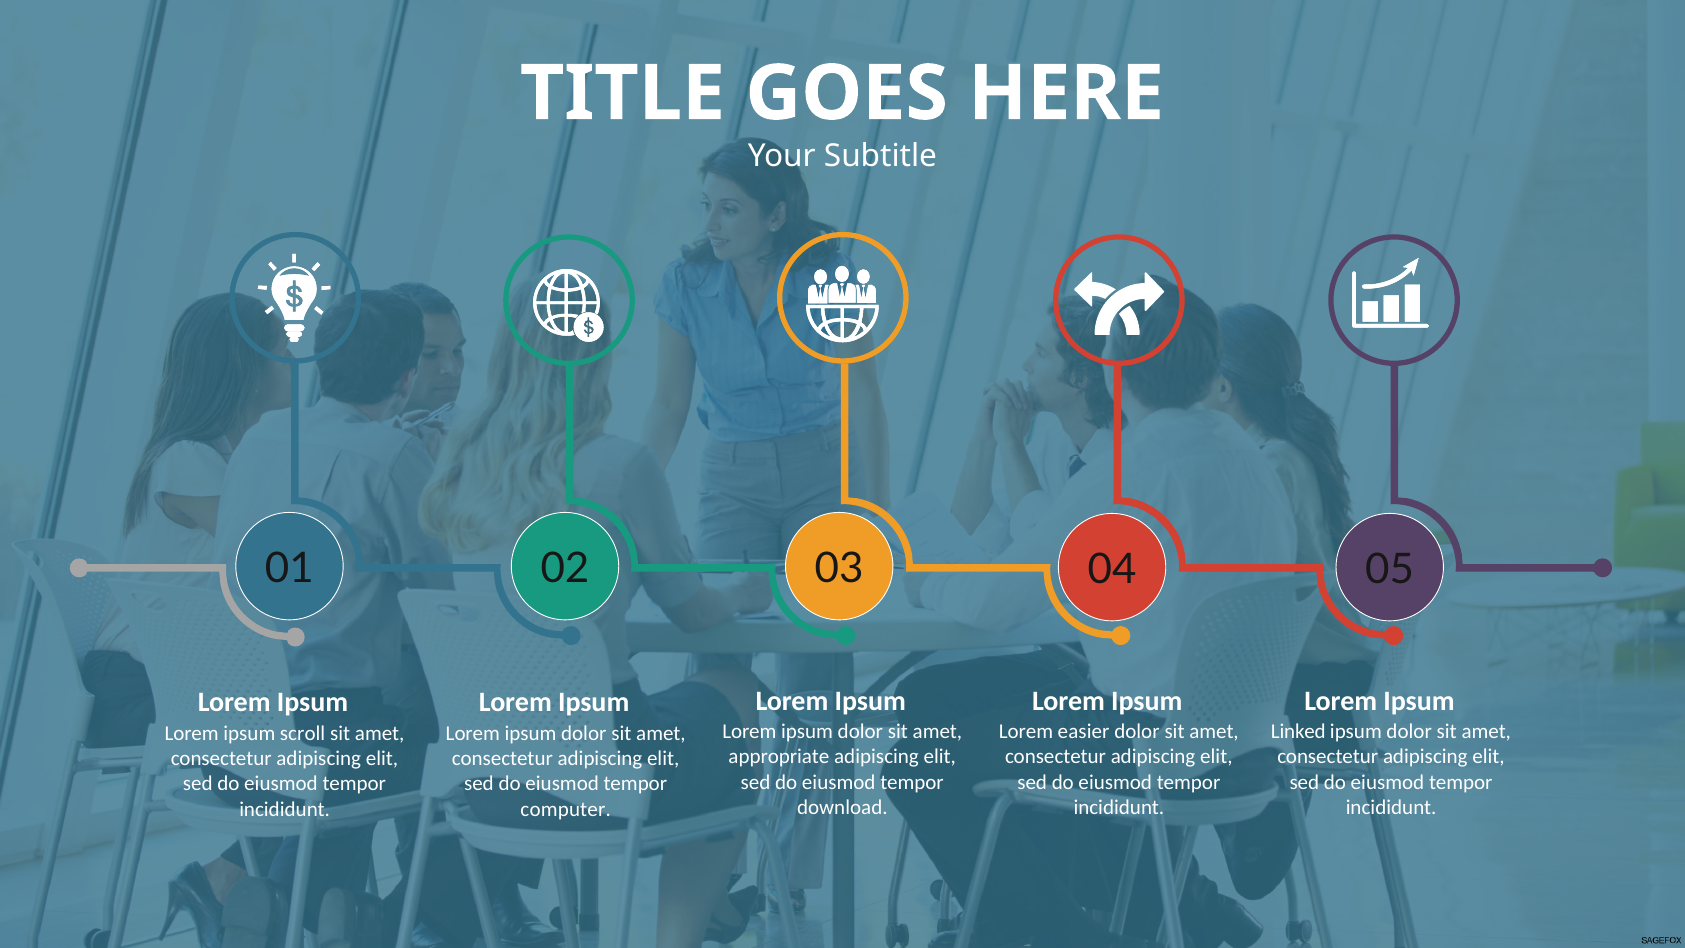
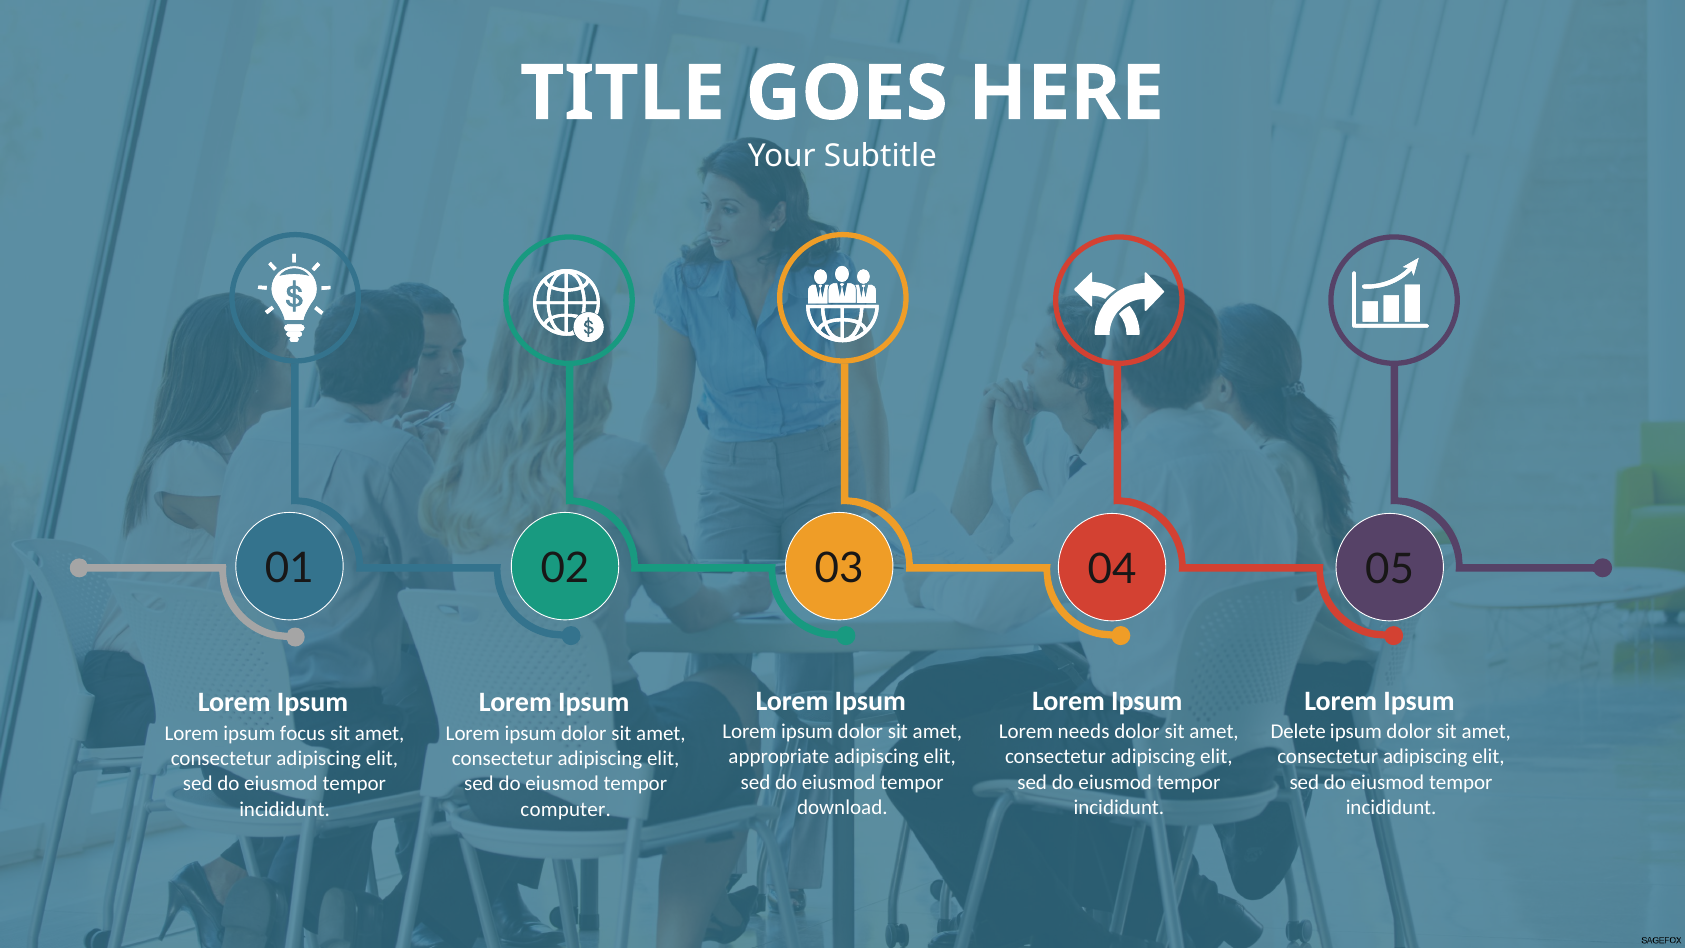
easier: easier -> needs
Linked: Linked -> Delete
scroll: scroll -> focus
